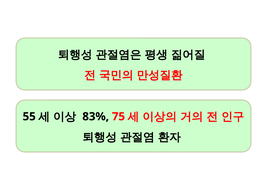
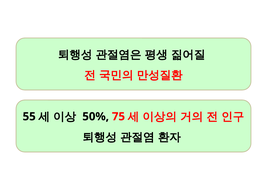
83%: 83% -> 50%
